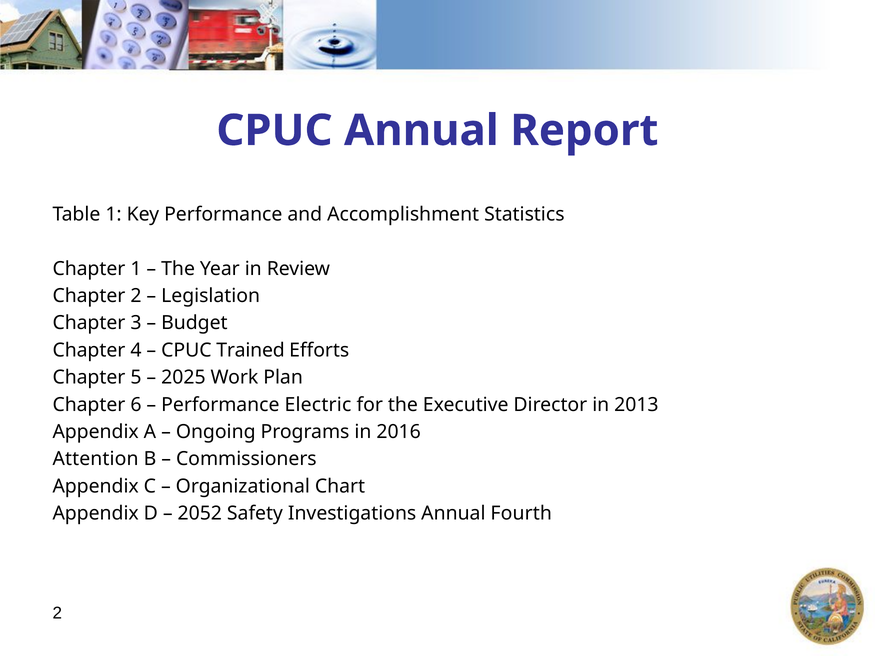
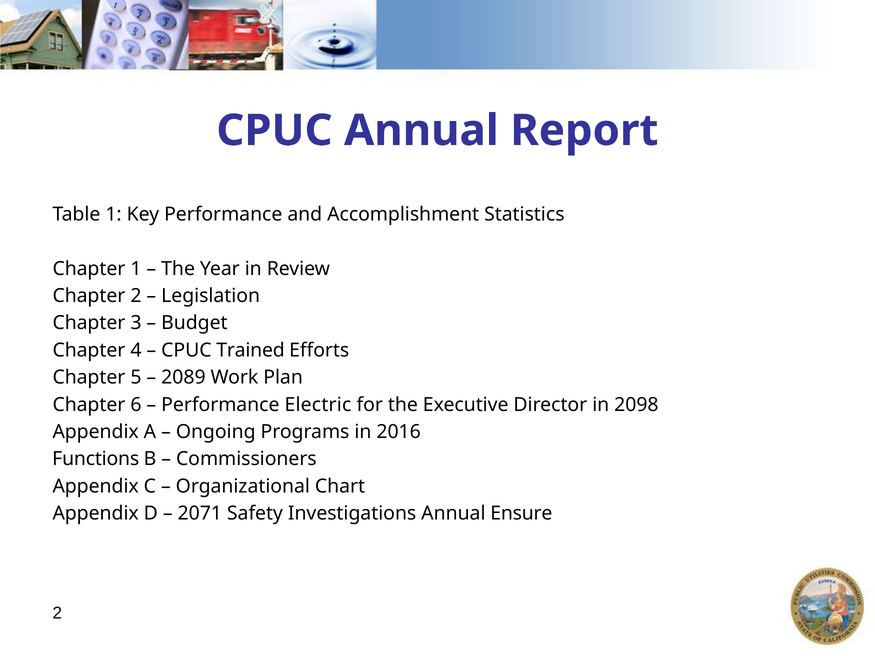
2025: 2025 -> 2089
2013: 2013 -> 2098
Attention: Attention -> Functions
2052: 2052 -> 2071
Fourth: Fourth -> Ensure
